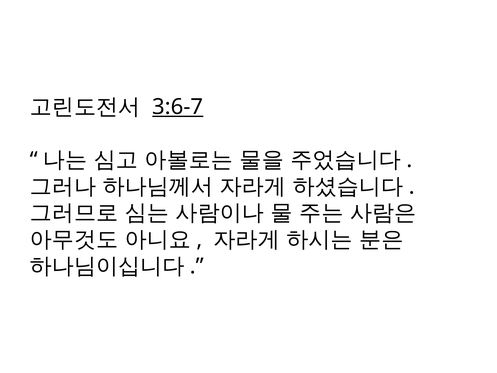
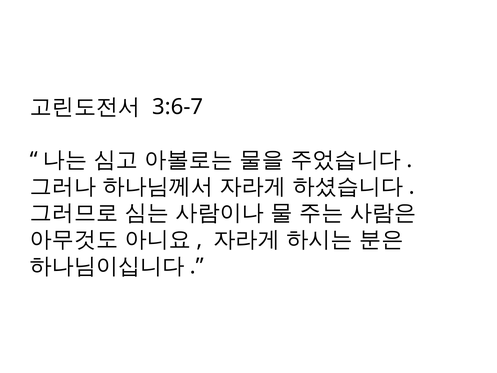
3:6-7 underline: present -> none
